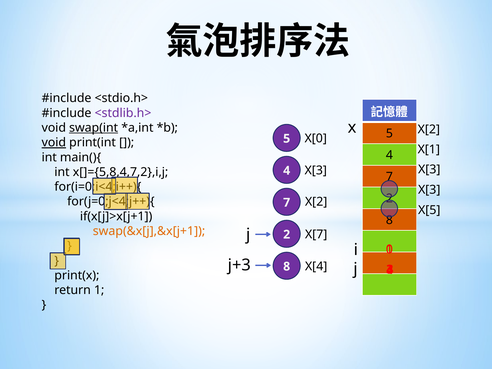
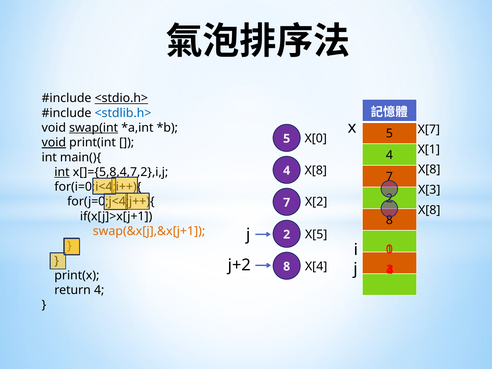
<stdio.h> underline: none -> present
<stdlib.h> colour: purple -> blue
X[2 at (429, 129): X[2 -> X[7
X[3 at (429, 169): X[3 -> X[8
X[3 at (316, 171): X[3 -> X[8
int at (62, 172) underline: none -> present
X[5 at (429, 210): X[5 -> X[8
X[7: X[7 -> X[5
j+3: j+3 -> j+2
return 1: 1 -> 4
